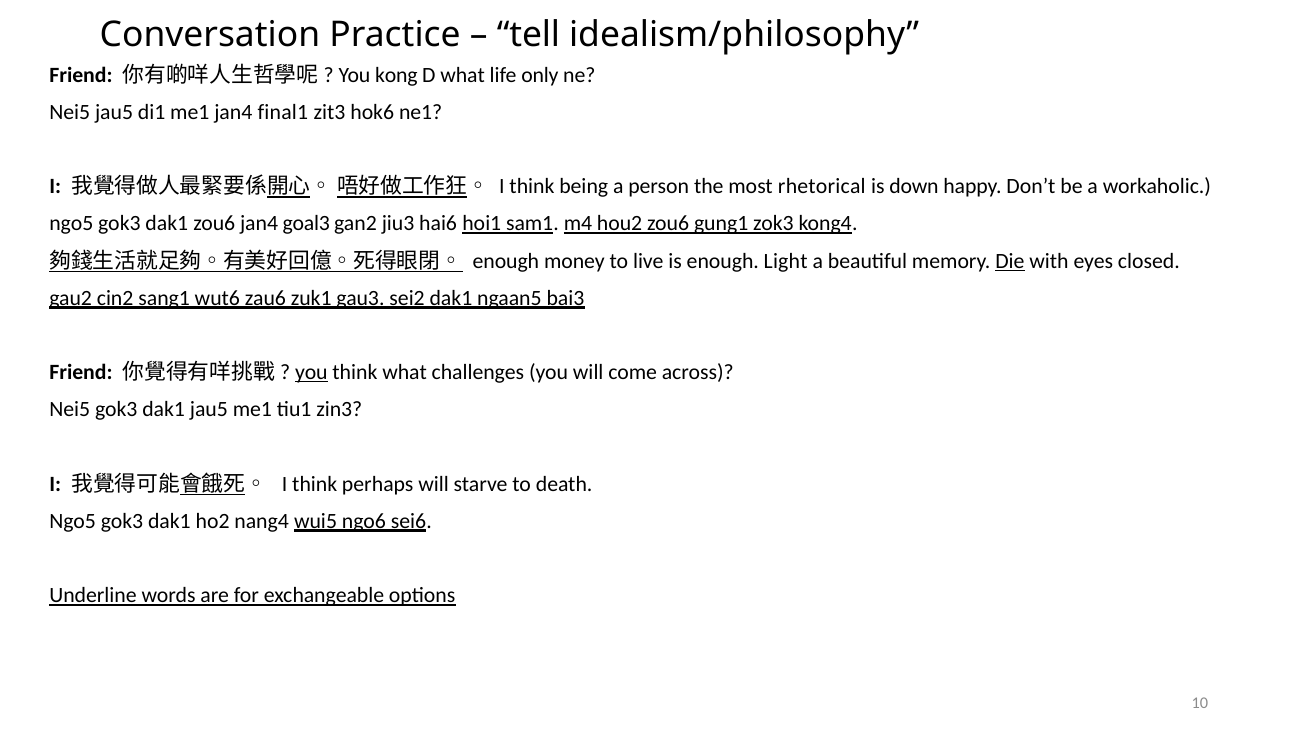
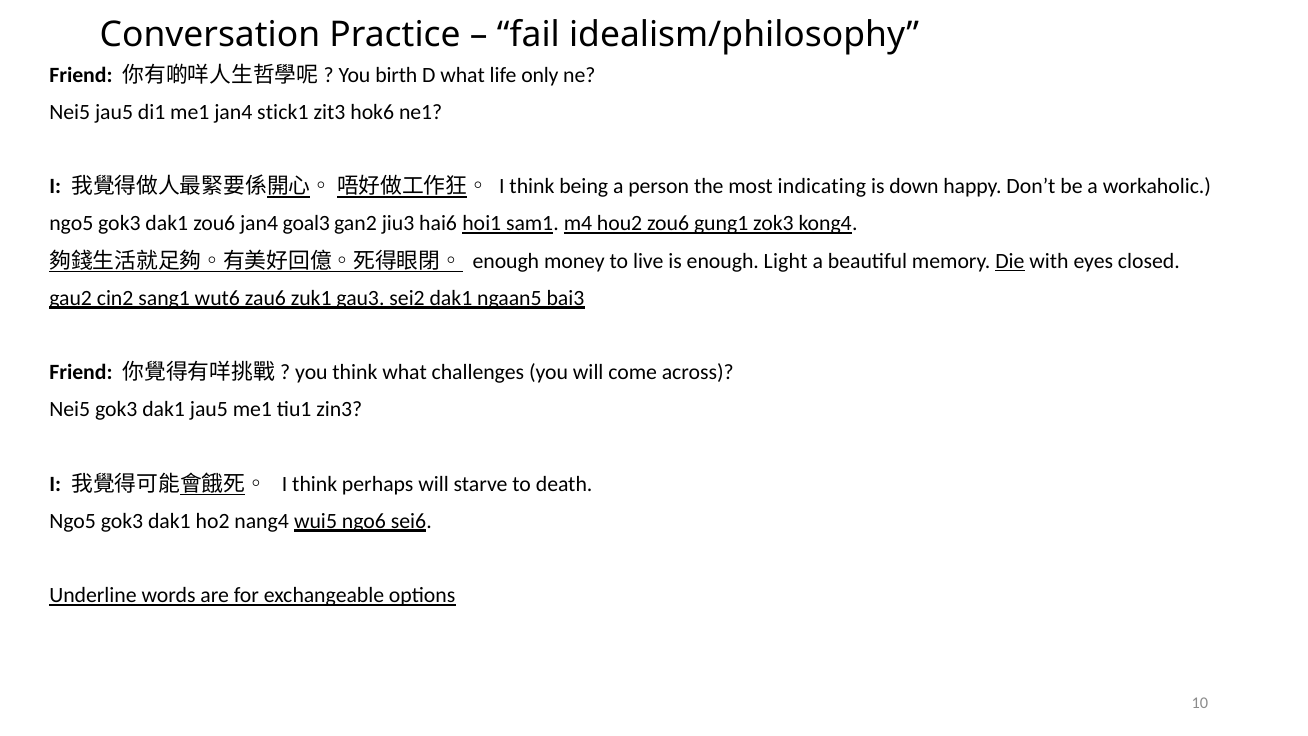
tell: tell -> fail
kong: kong -> birth
final1: final1 -> stick1
rhetorical: rhetorical -> indicating
you at (311, 372) underline: present -> none
